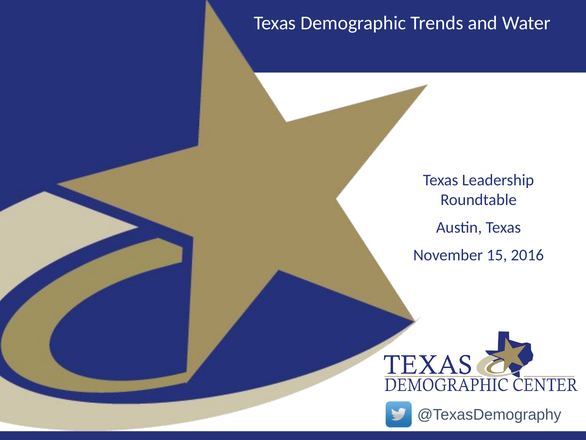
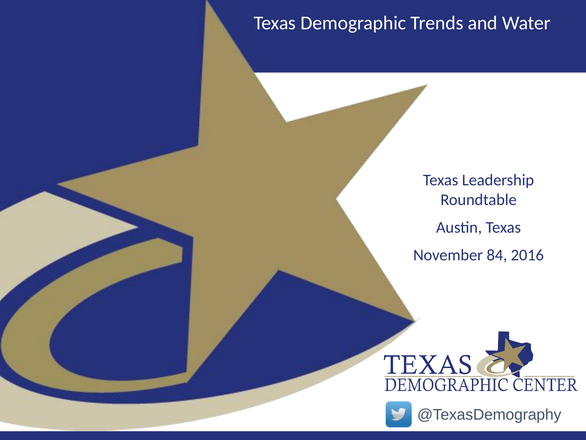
15: 15 -> 84
